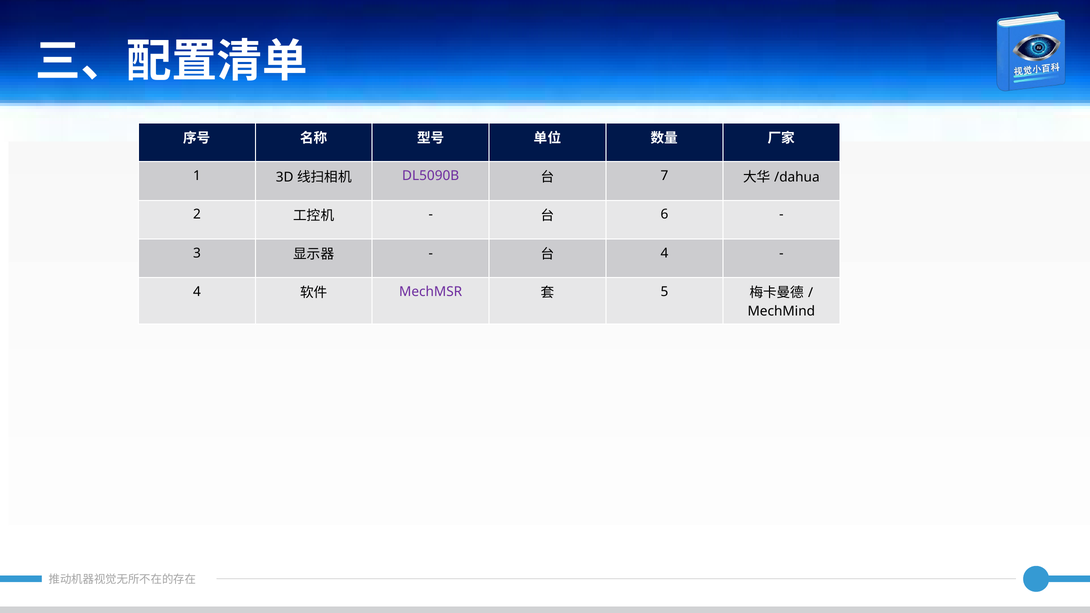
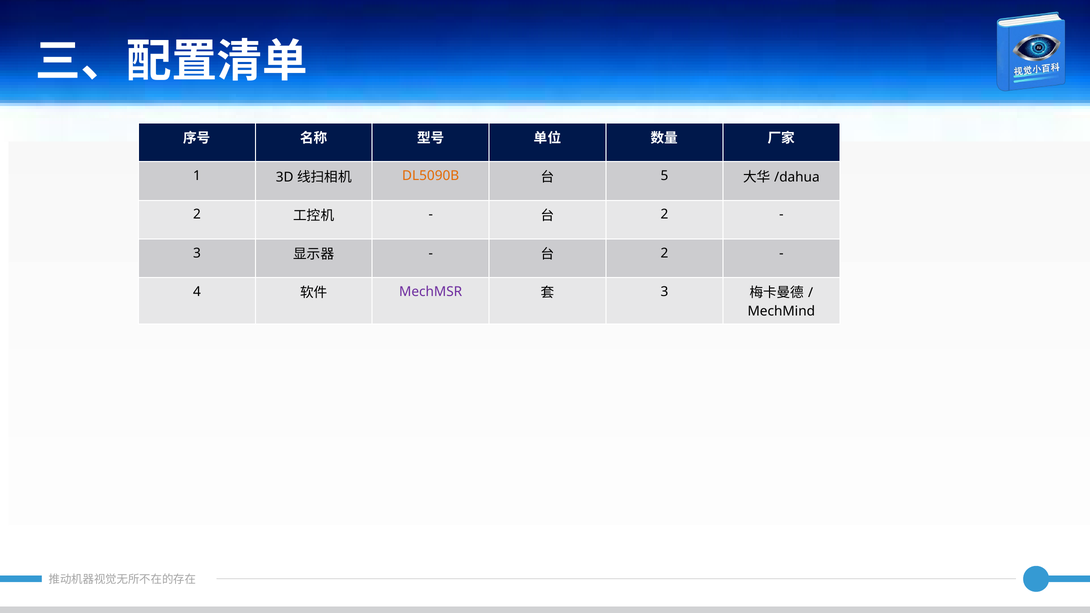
DL5090B colour: purple -> orange
7: 7 -> 5
6 at (664, 215): 6 -> 2
4 at (664, 253): 4 -> 2
5 at (664, 292): 5 -> 3
